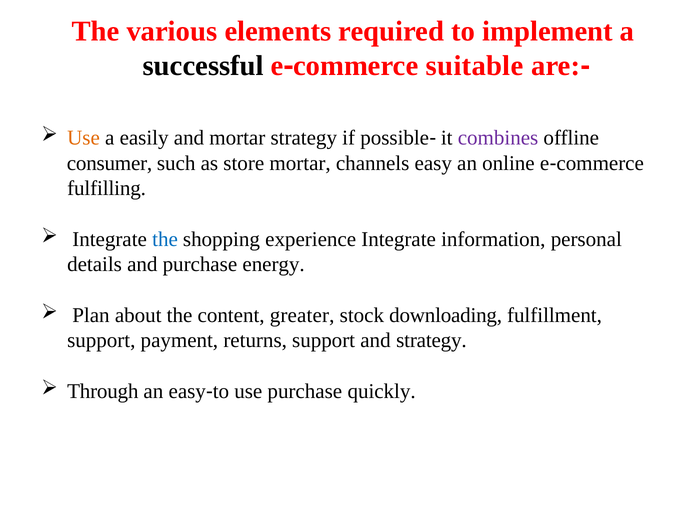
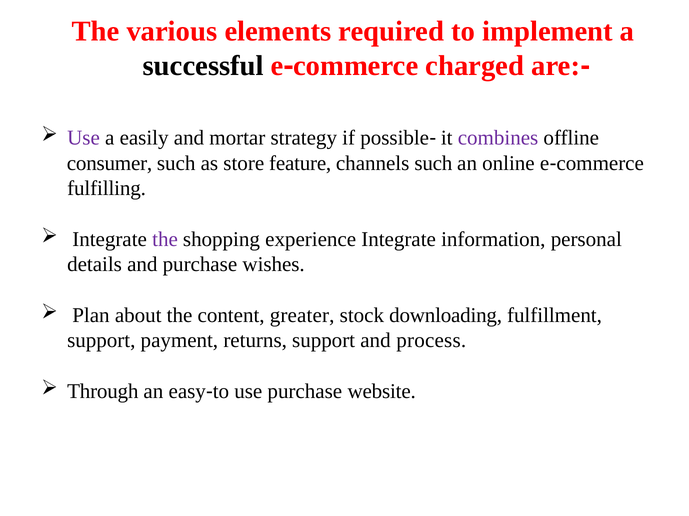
suitable: suitable -> charged
Use at (84, 138) colour: orange -> purple
store mortar: mortar -> feature
channels easy: easy -> such
the at (165, 239) colour: blue -> purple
energy: energy -> wishes
and strategy: strategy -> process
quickly: quickly -> website
